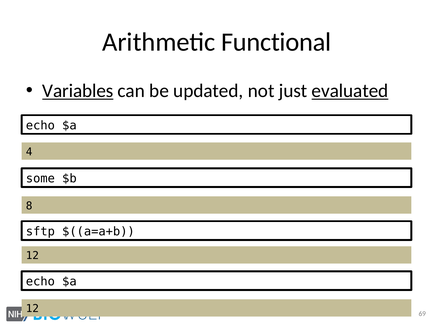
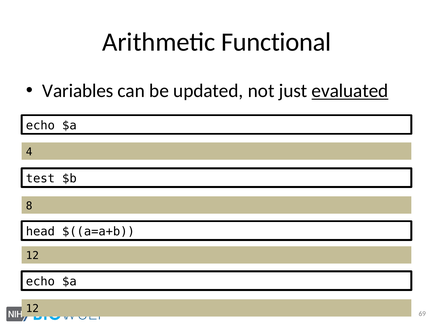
Variables underline: present -> none
some: some -> test
sftp: sftp -> head
